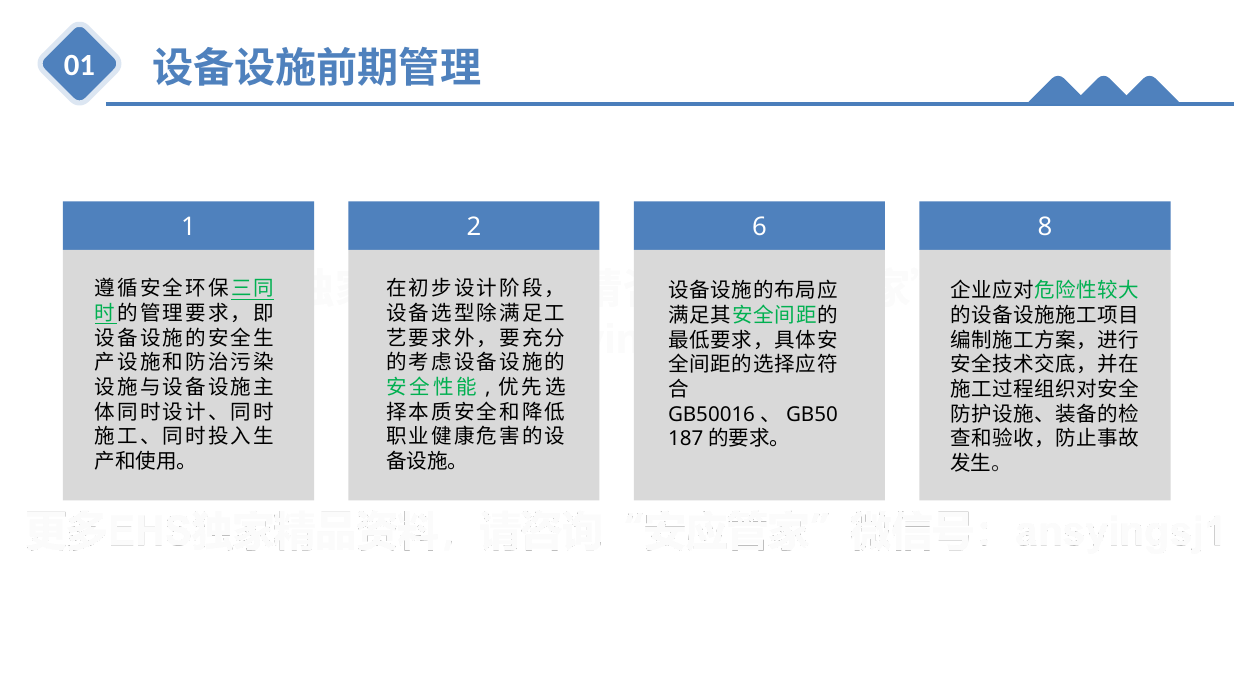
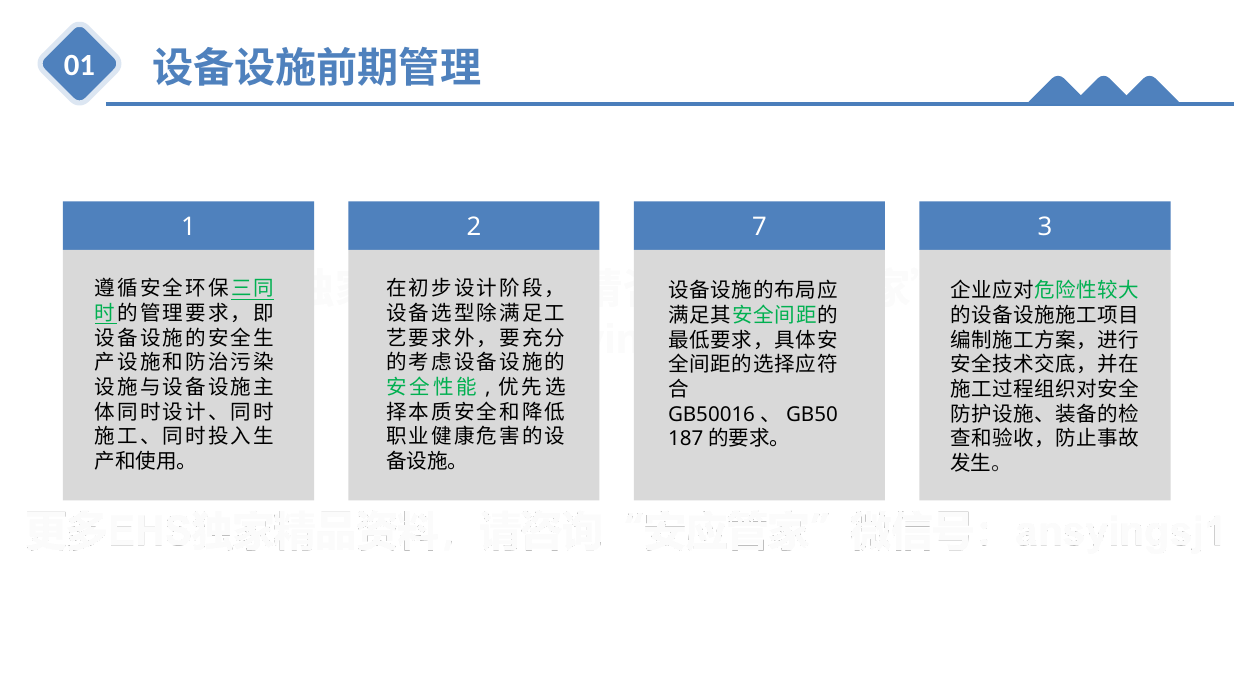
6: 6 -> 7
8: 8 -> 3
